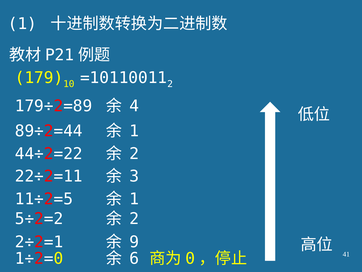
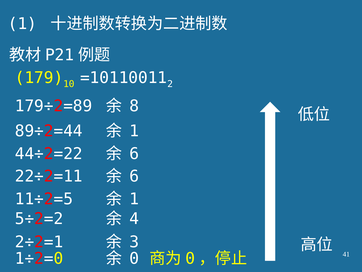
4: 4 -> 8
2 at (134, 153): 2 -> 6
3 at (134, 176): 3 -> 6
2 at (134, 218): 2 -> 4
9: 9 -> 3
6: 6 -> 0
